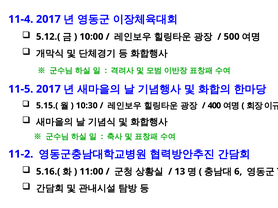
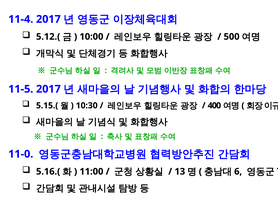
11-2: 11-2 -> 11-0
